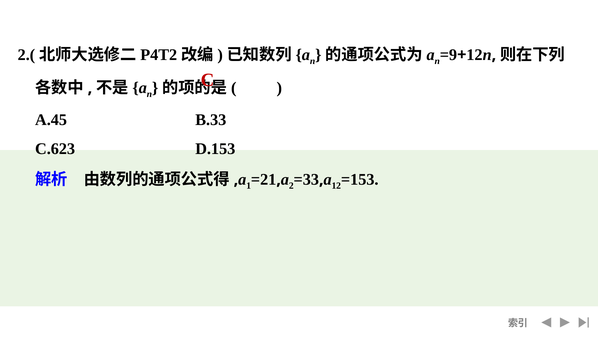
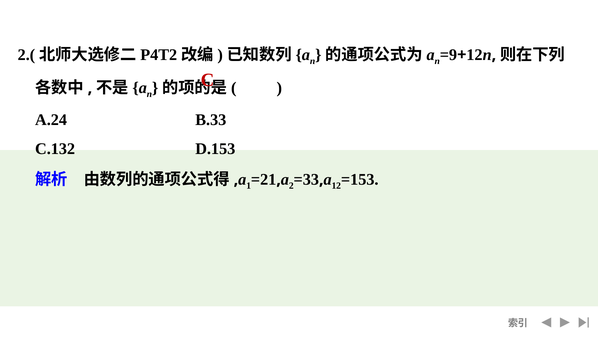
A.45: A.45 -> A.24
C.623: C.623 -> C.132
